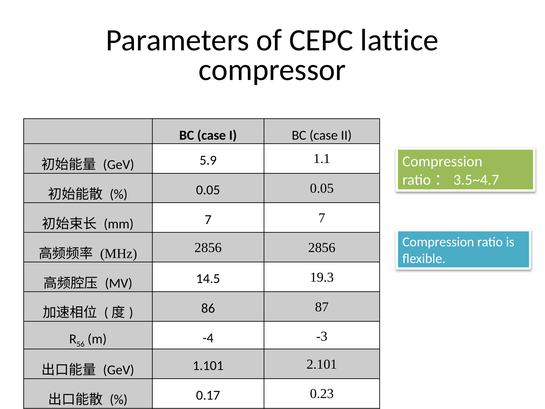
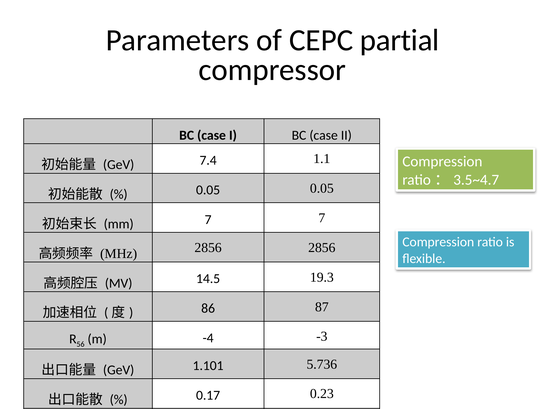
lattice: lattice -> partial
5.9: 5.9 -> 7.4
2.101: 2.101 -> 5.736
